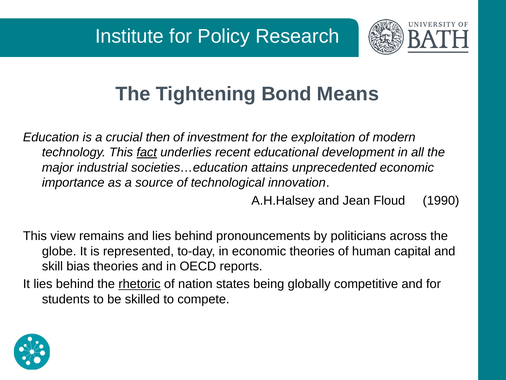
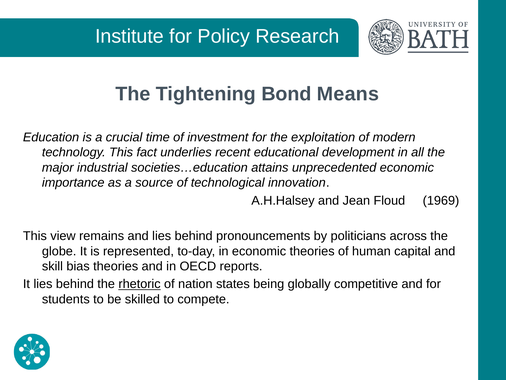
then: then -> time
fact underline: present -> none
1990: 1990 -> 1969
